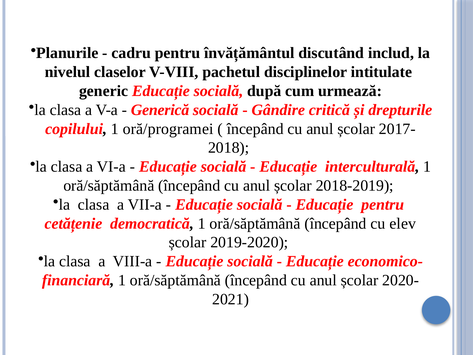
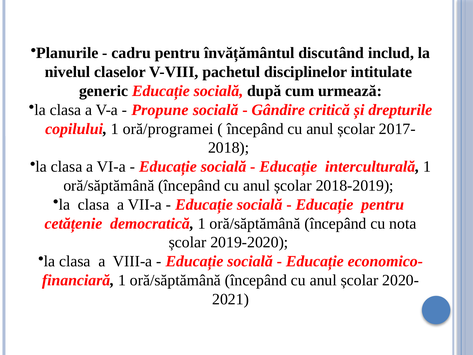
Generică: Generică -> Propune
elev: elev -> nota
